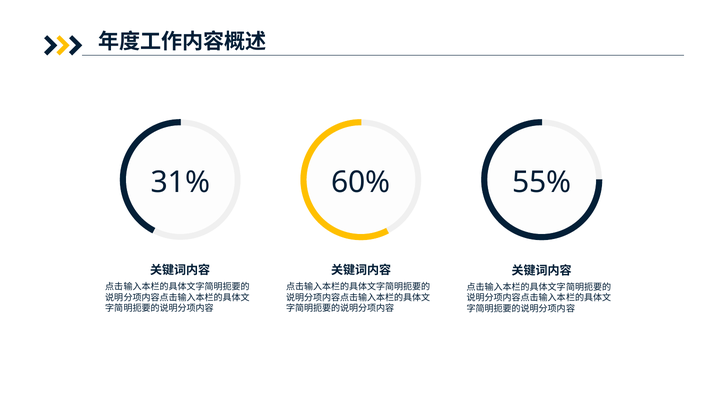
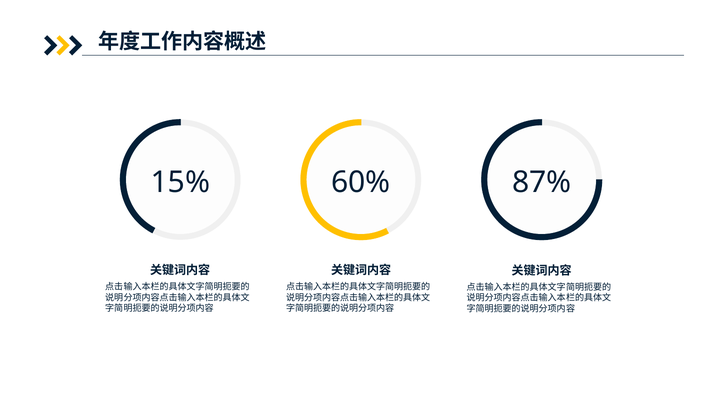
31%: 31% -> 15%
55%: 55% -> 87%
